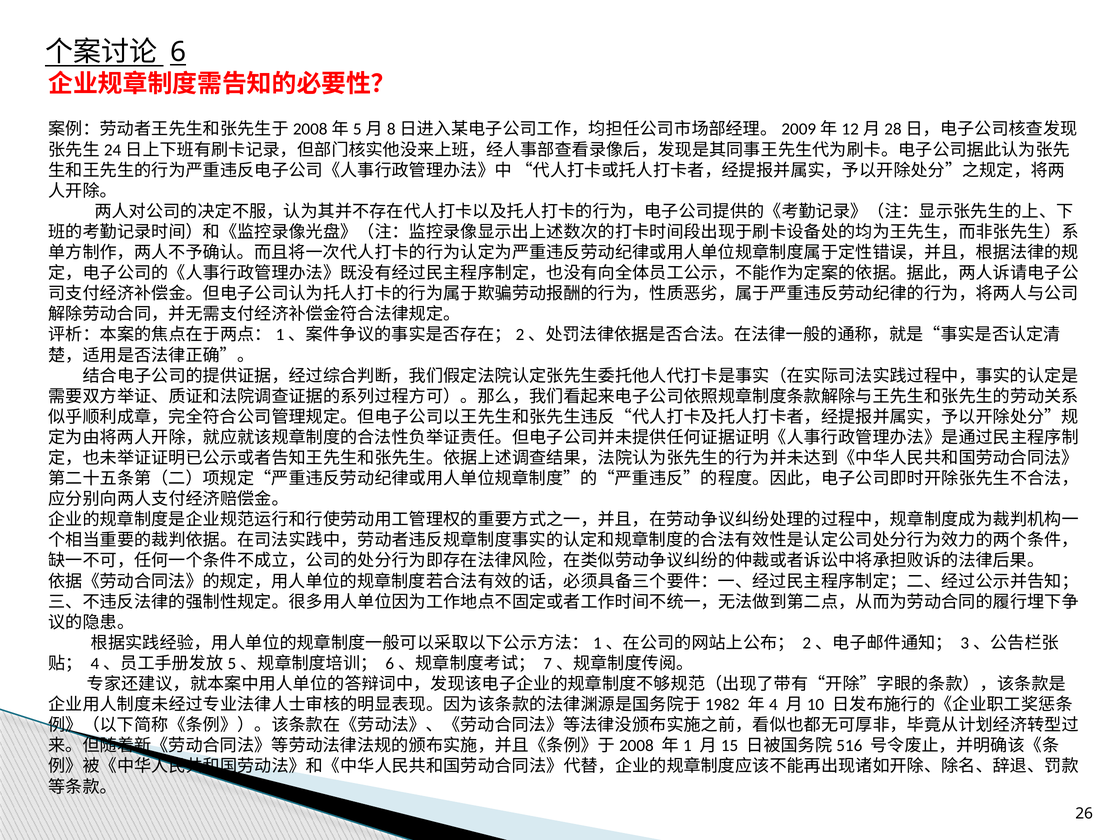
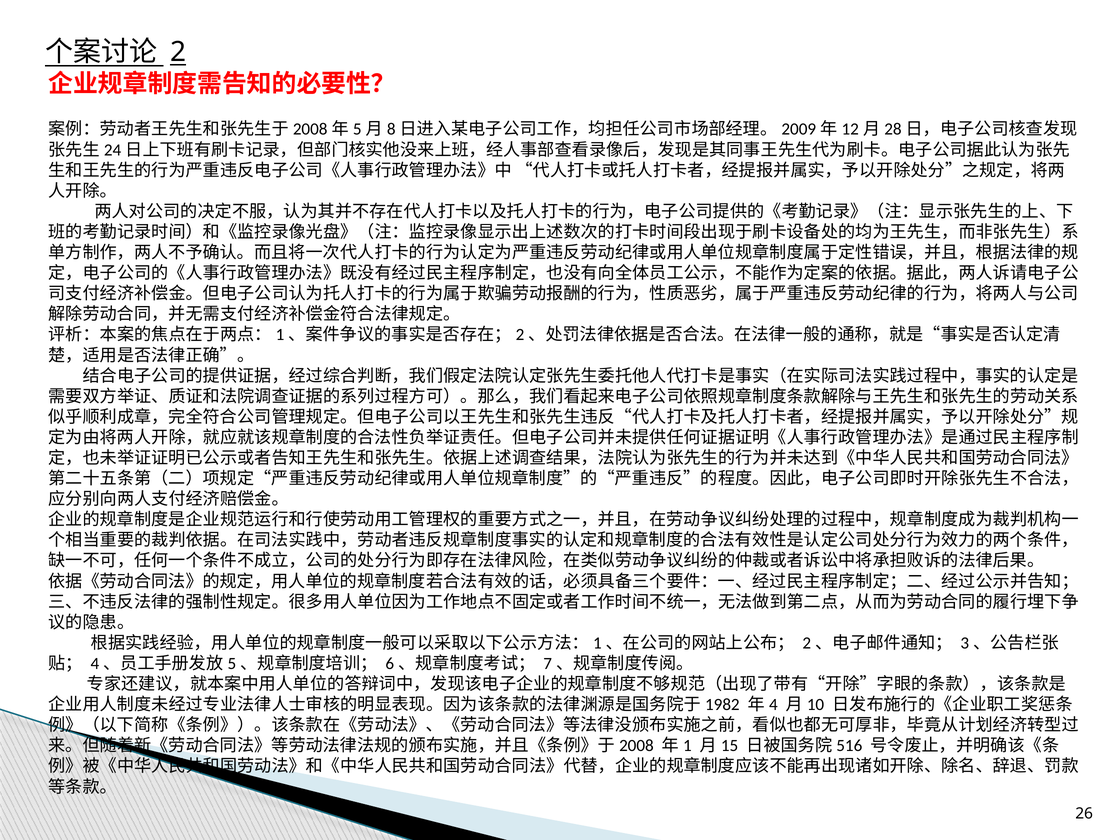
6: 6 -> 2
